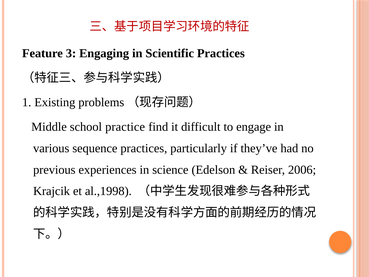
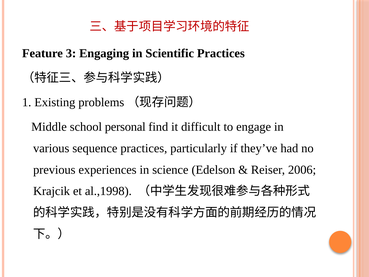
practice: practice -> personal
